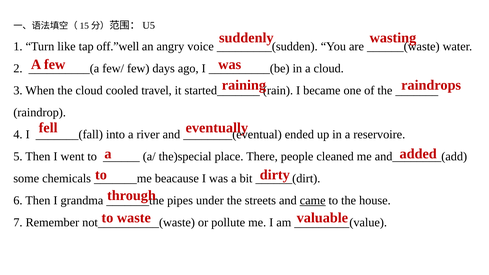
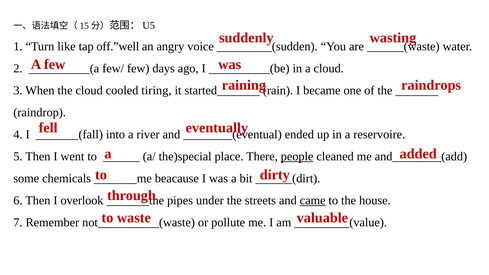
travel: travel -> tiring
people underline: none -> present
grandma: grandma -> overlook
